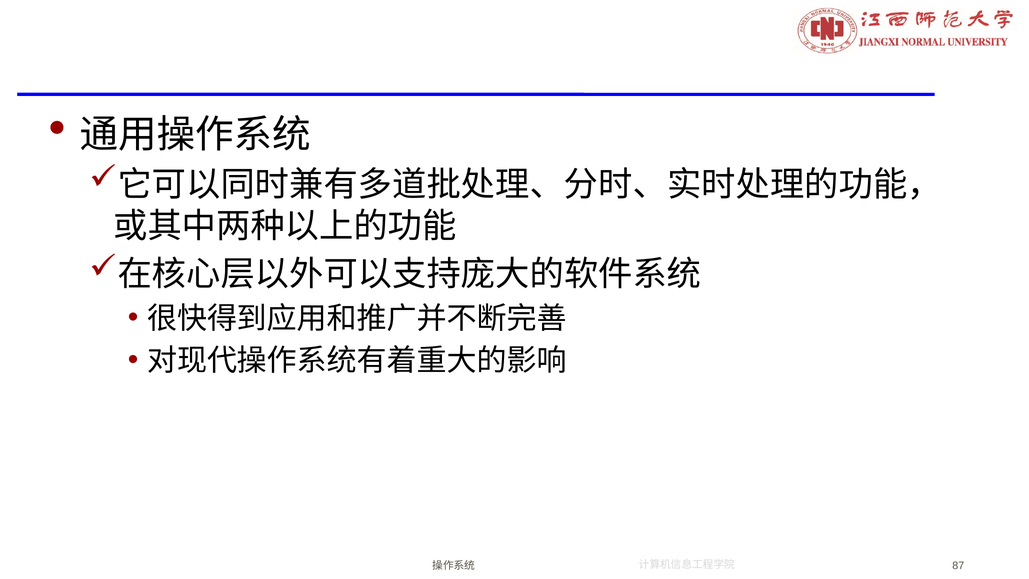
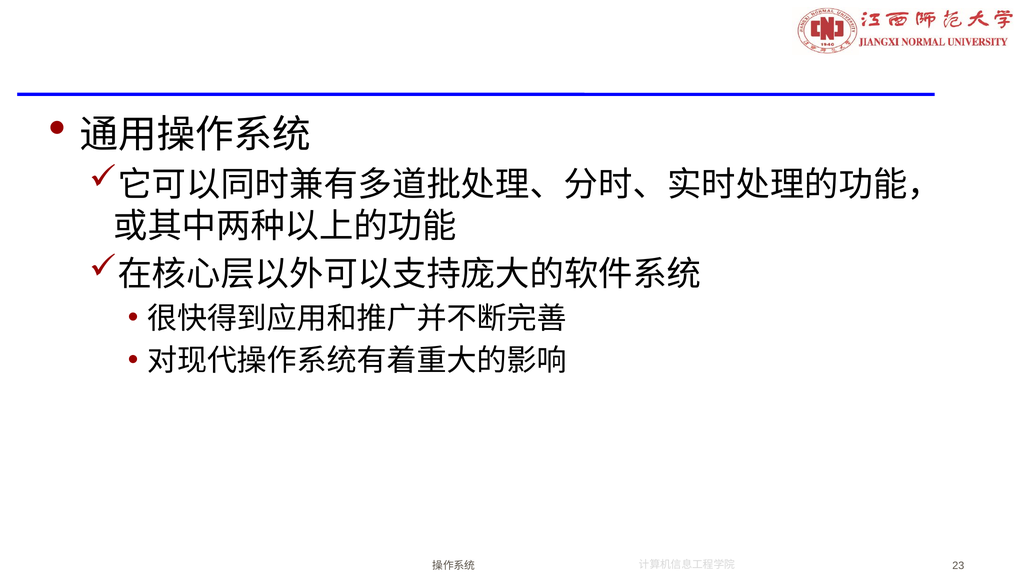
87: 87 -> 23
